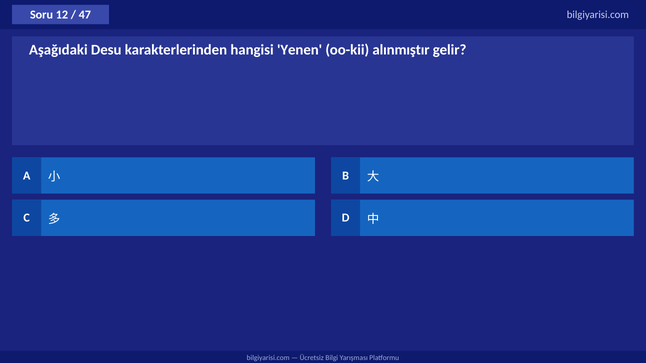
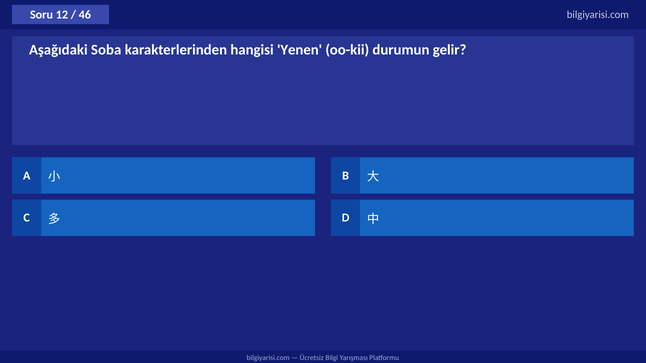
47: 47 -> 46
Desu: Desu -> Soba
alınmıştır: alınmıştır -> durumun
